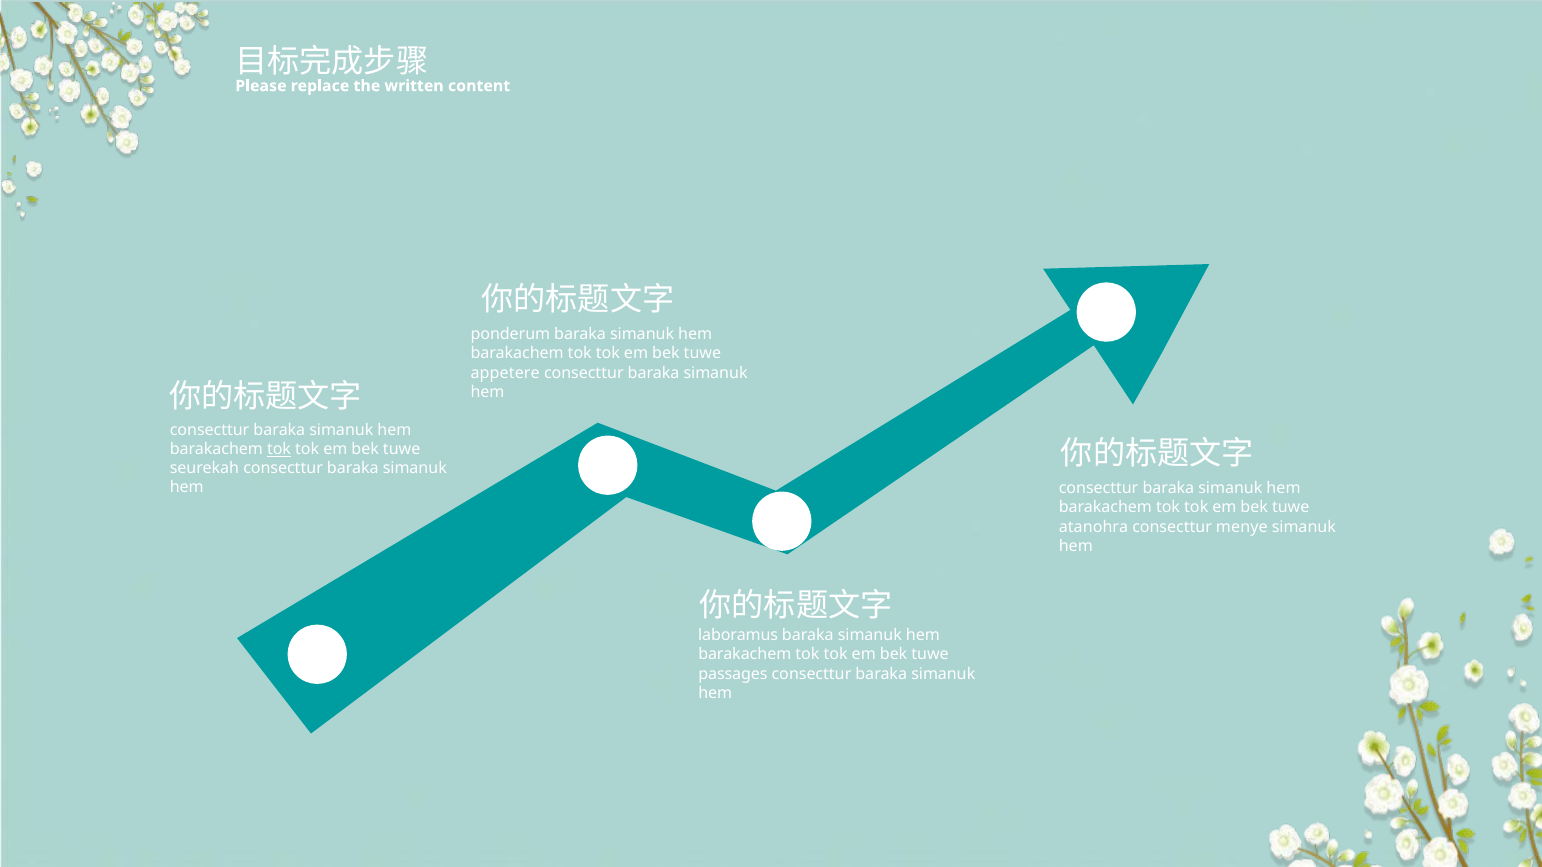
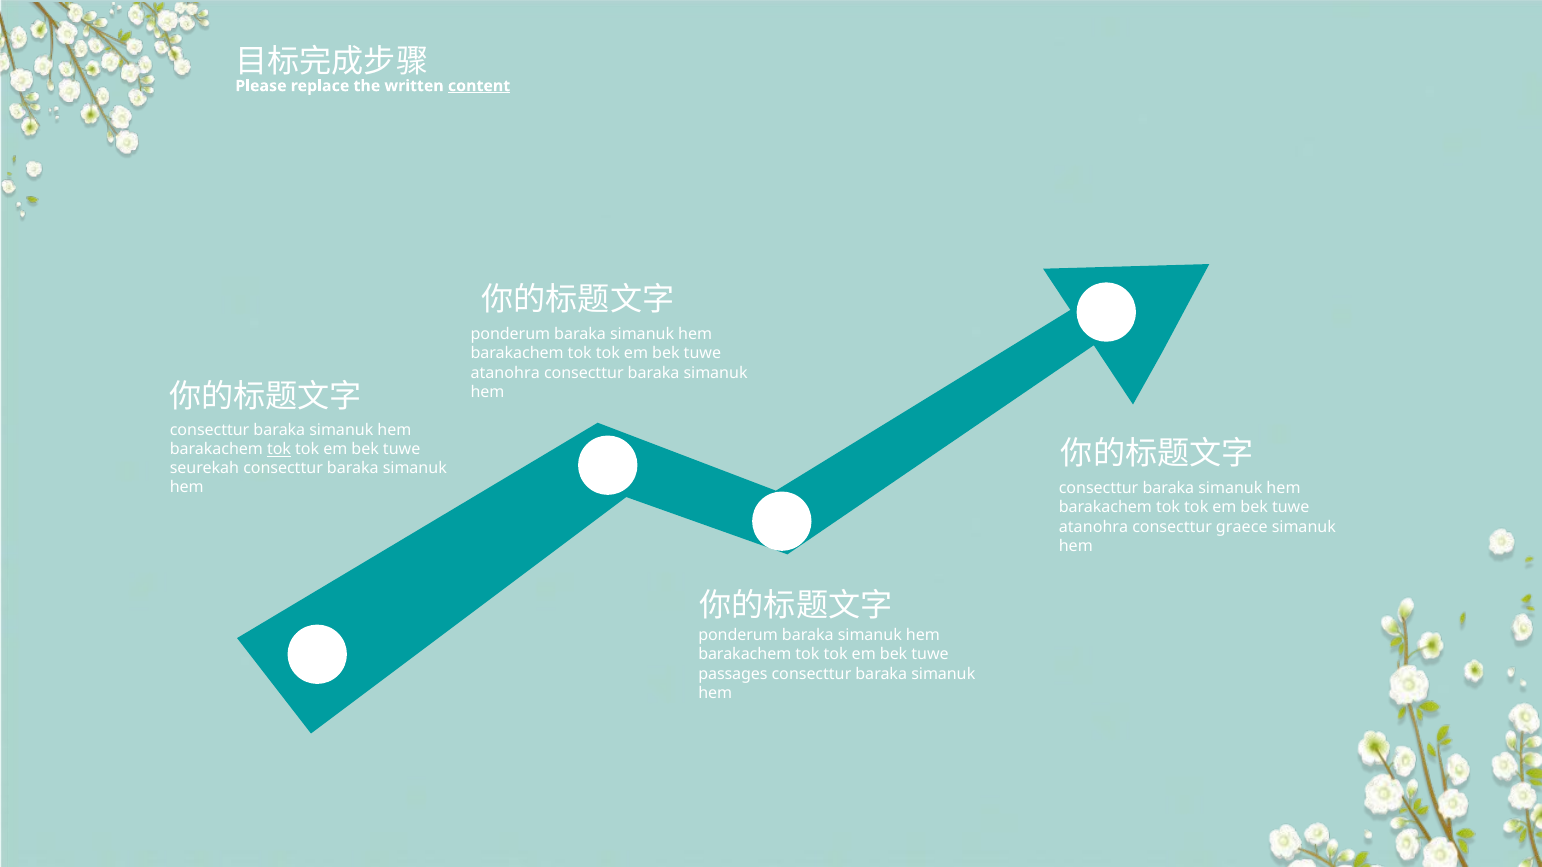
content underline: none -> present
appetere at (505, 373): appetere -> atanohra
menye: menye -> graece
laboramus at (738, 636): laboramus -> ponderum
